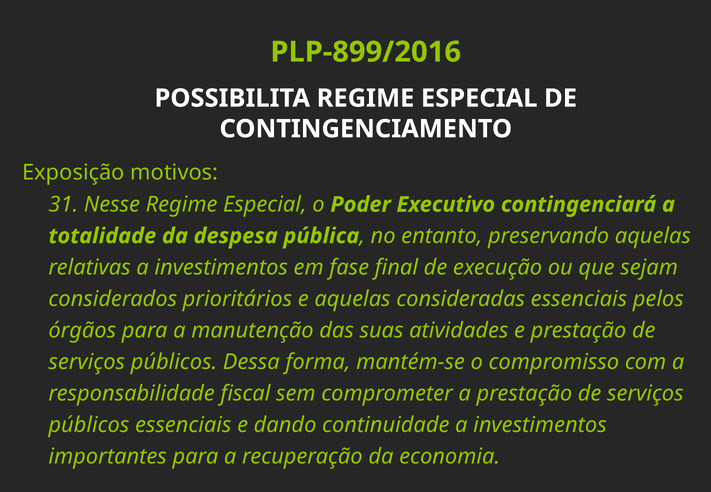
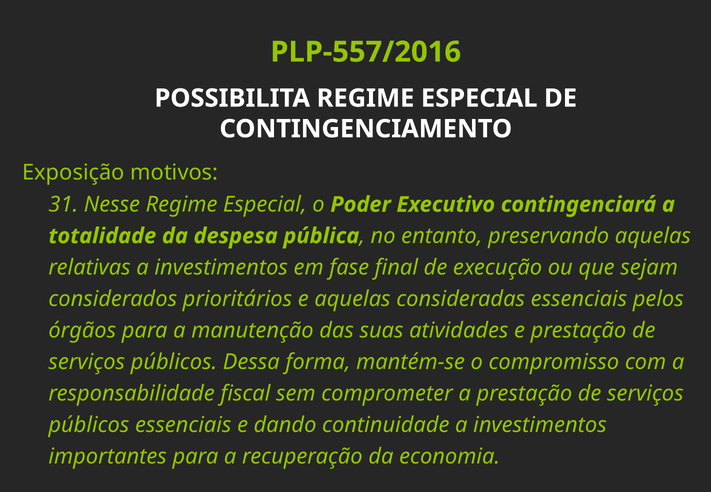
PLP-899/2016: PLP-899/2016 -> PLP-557/2016
